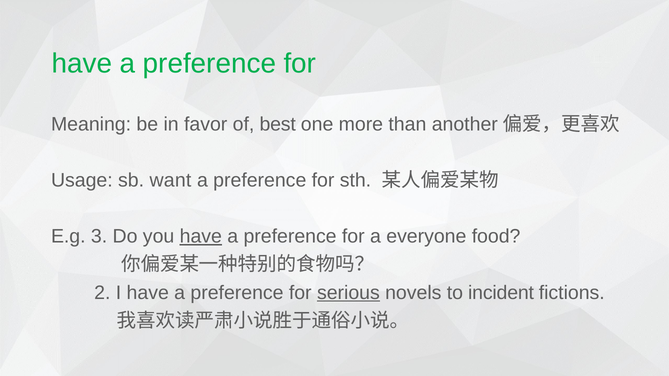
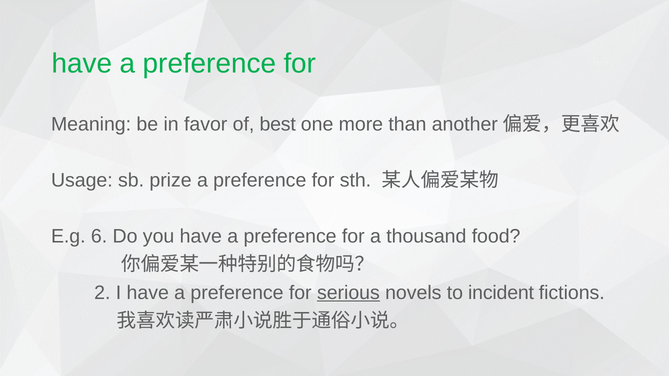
want: want -> prize
3: 3 -> 6
have at (201, 237) underline: present -> none
everyone: everyone -> thousand
